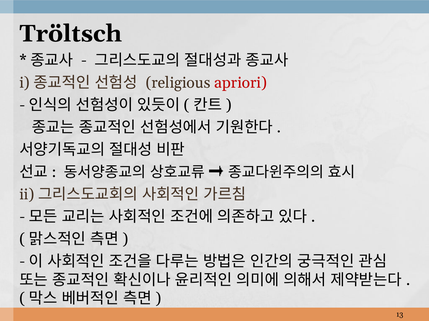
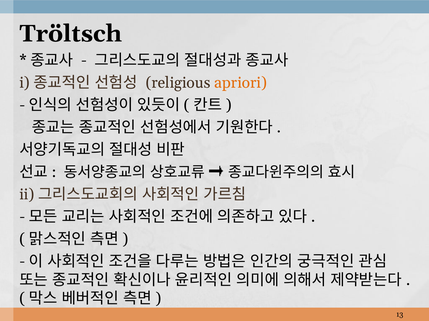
apriori colour: red -> orange
